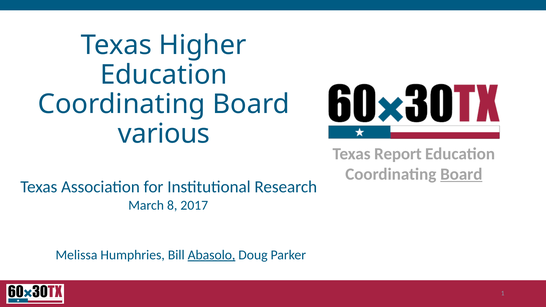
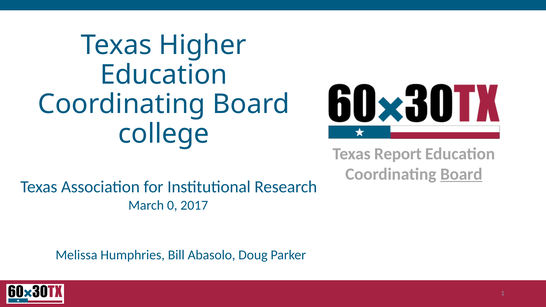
various: various -> college
8: 8 -> 0
Abasolo underline: present -> none
